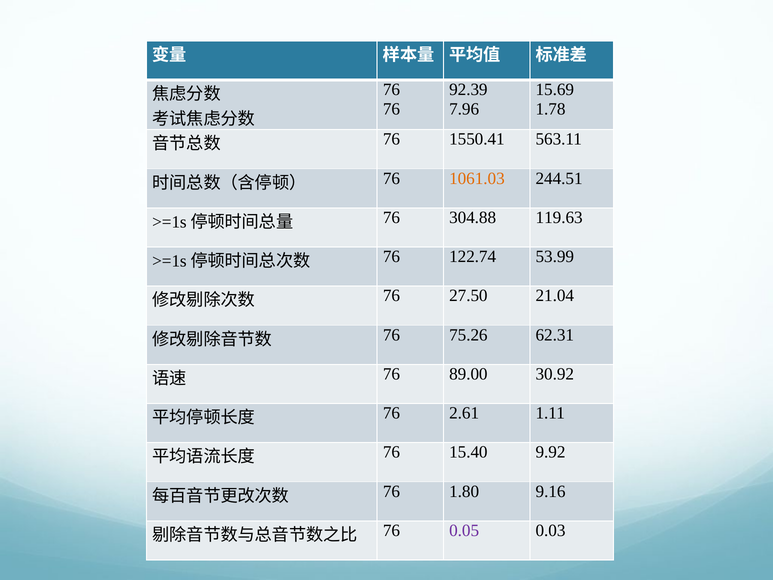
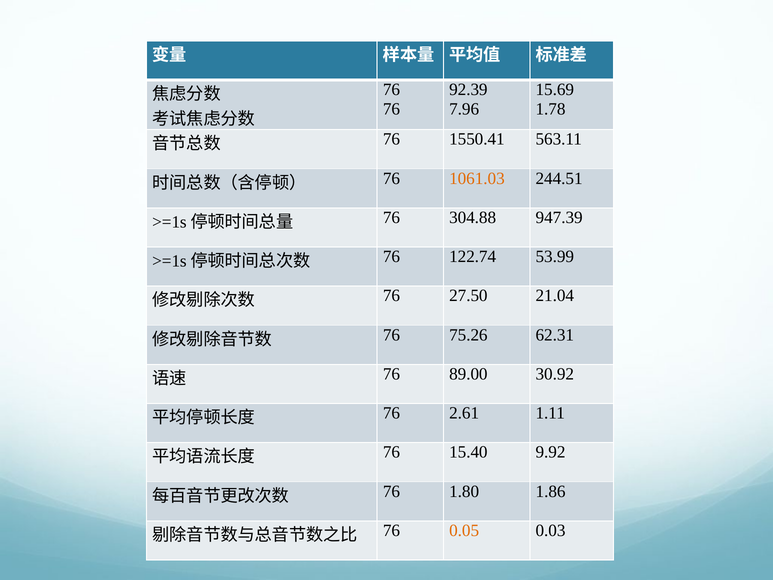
119.63: 119.63 -> 947.39
9.16: 9.16 -> 1.86
0.05 colour: purple -> orange
